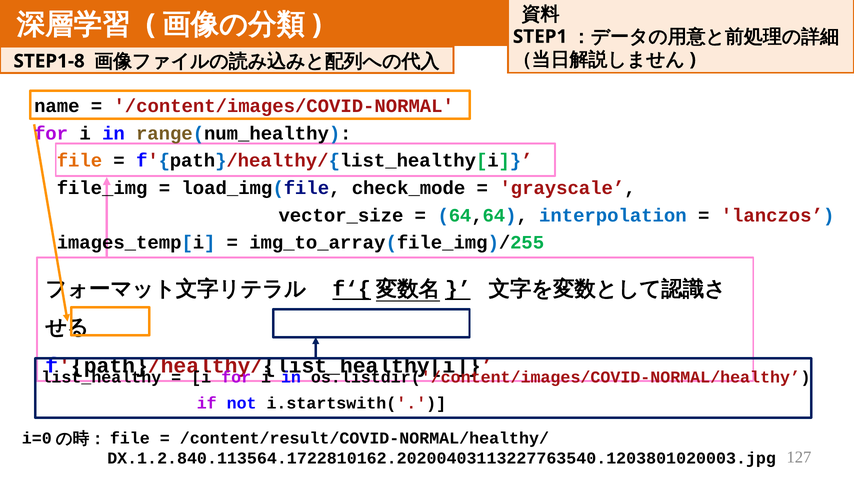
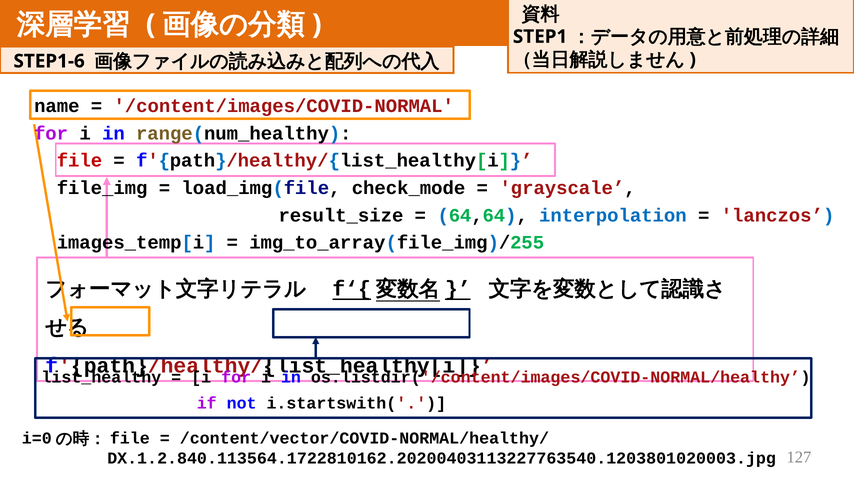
STEP1-8: STEP1-8 -> STEP1-6
file colour: orange -> red
vector_size: vector_size -> result_size
/content/result/COVID-NORMAL/healthy/: /content/result/COVID-NORMAL/healthy/ -> /content/vector/COVID-NORMAL/healthy/
